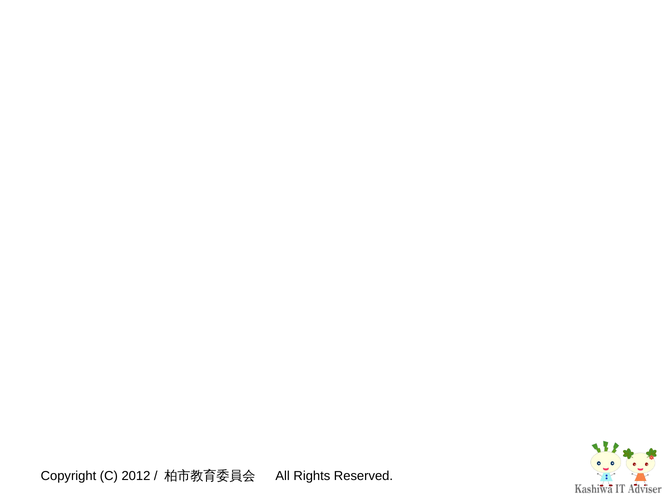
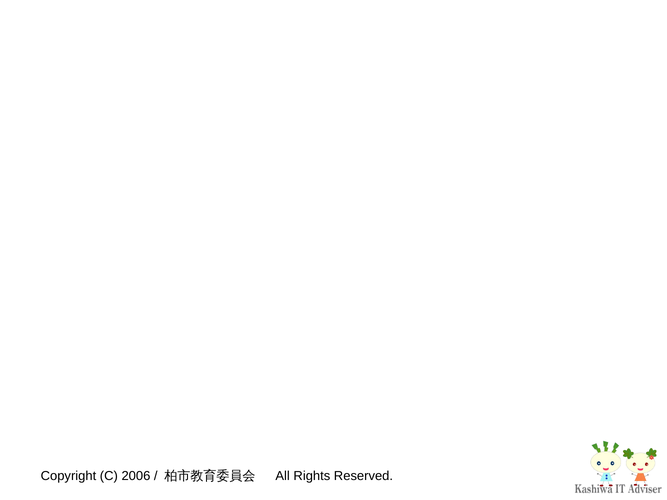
2012: 2012 -> 2006
